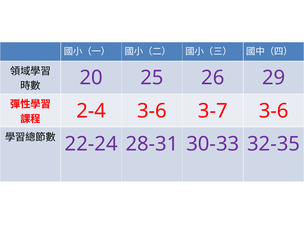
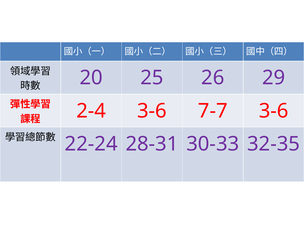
3-7: 3-7 -> 7-7
